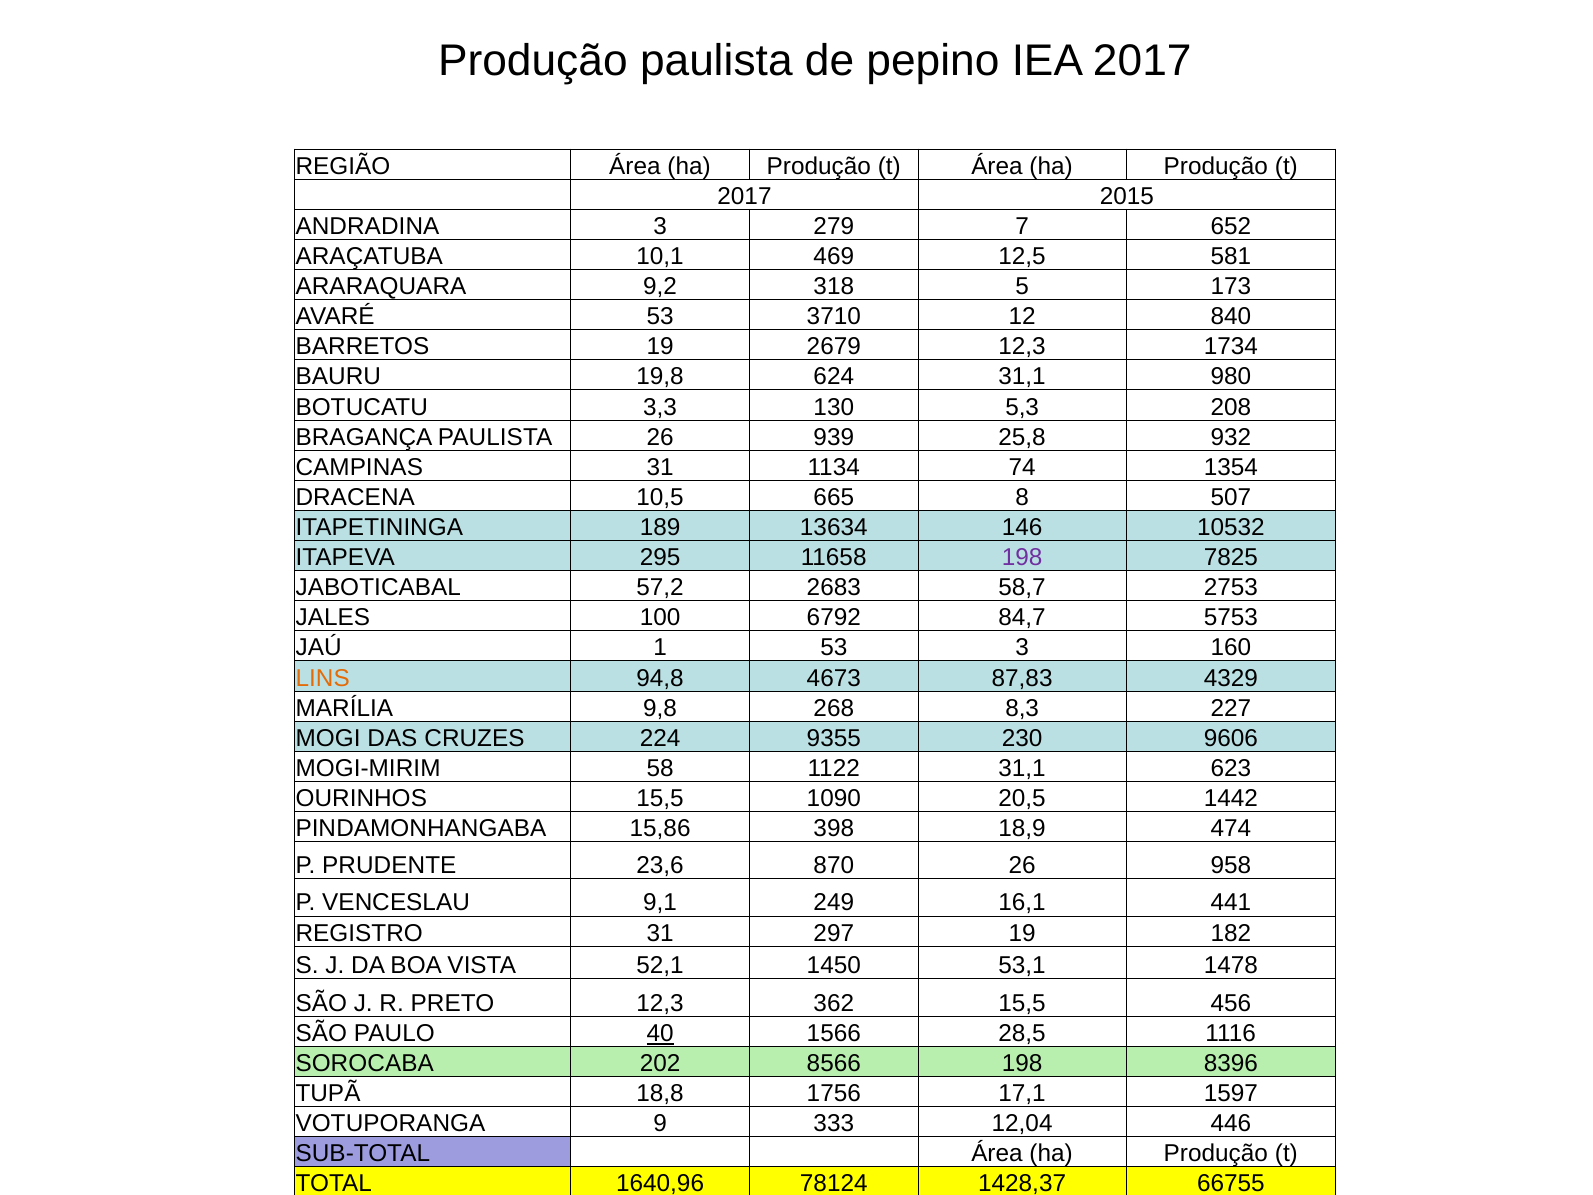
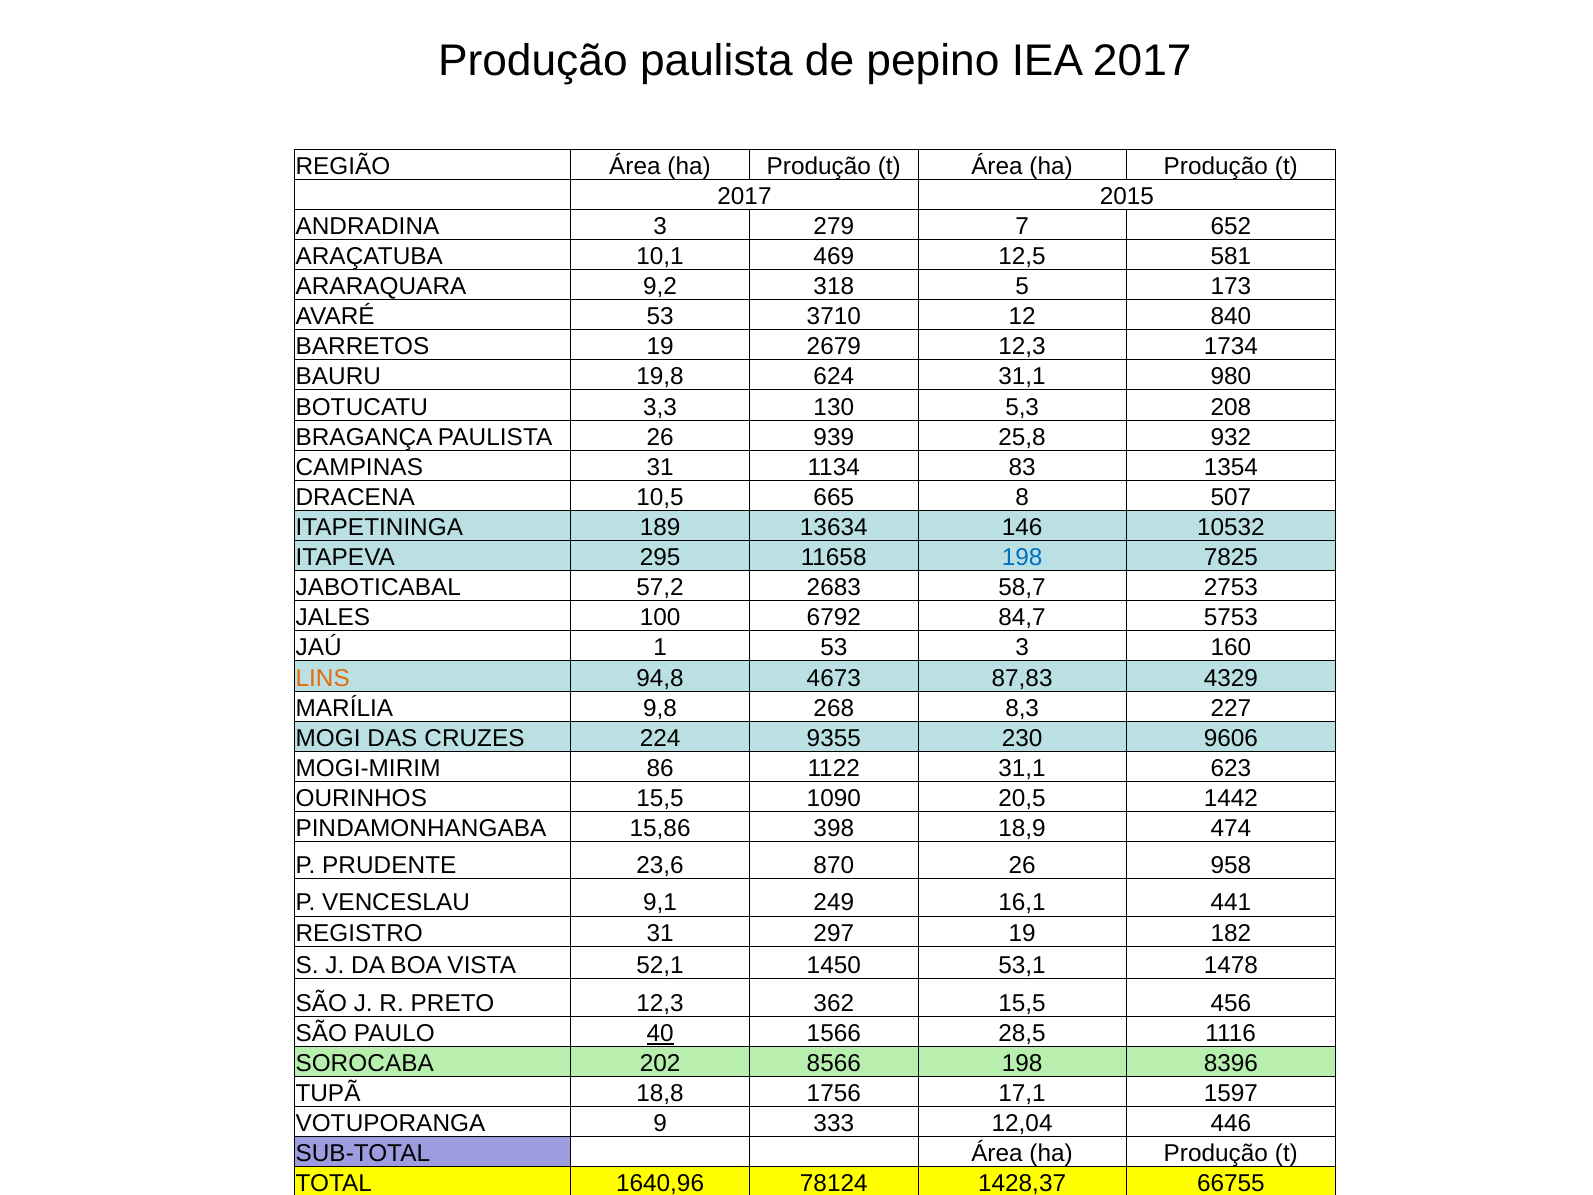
74: 74 -> 83
198 at (1022, 557) colour: purple -> blue
58: 58 -> 86
